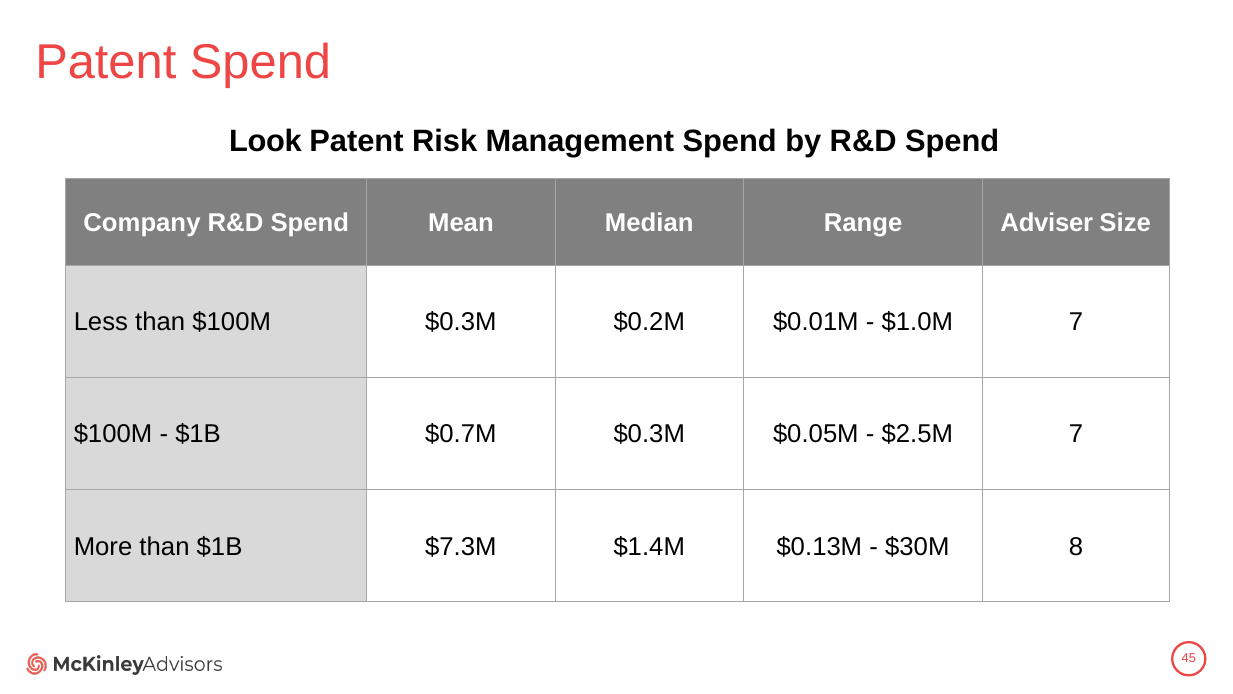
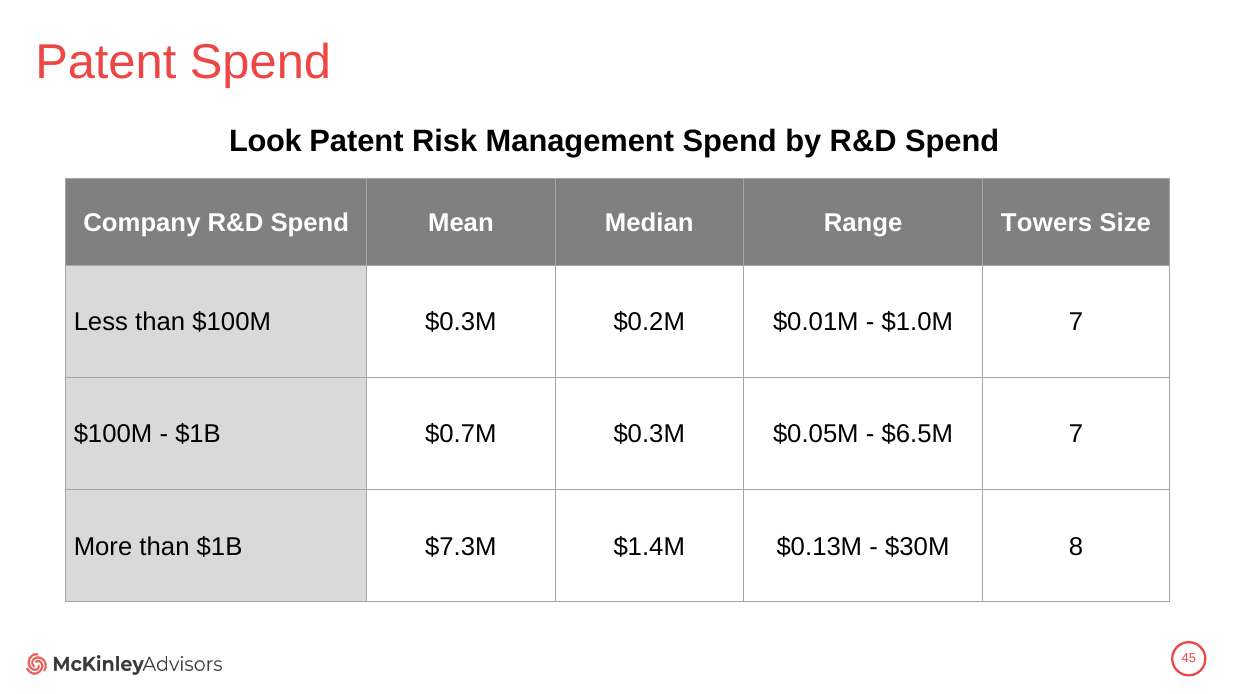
Adviser: Adviser -> Towers
$2.5M: $2.5M -> $6.5M
